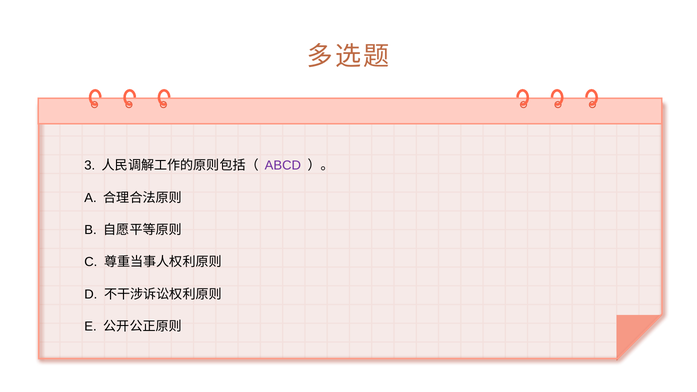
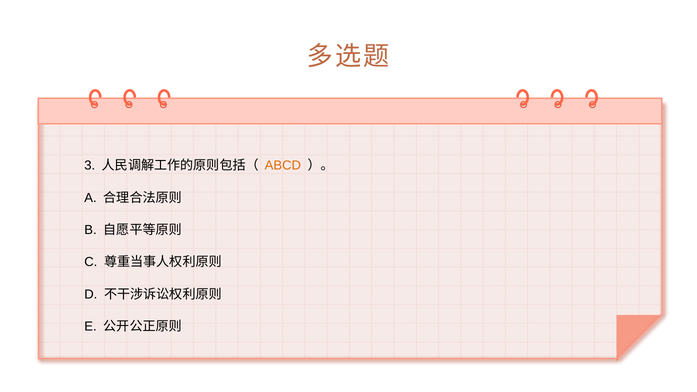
ABCD colour: purple -> orange
